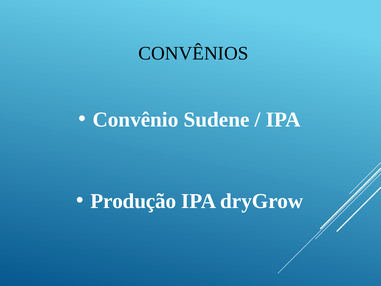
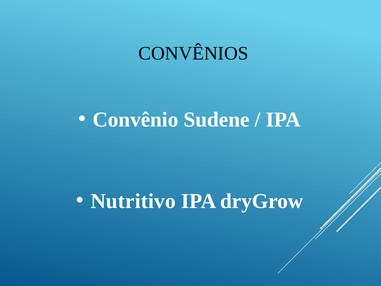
Produção: Produção -> Nutritivo
